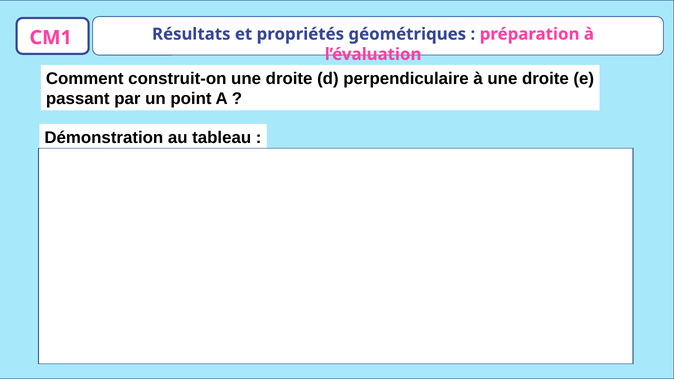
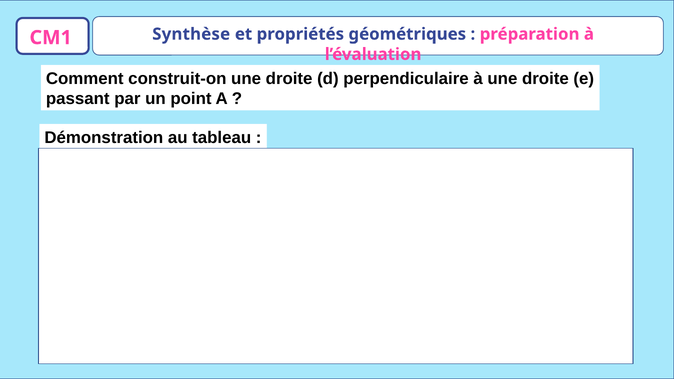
Résultats: Résultats -> Synthèse
